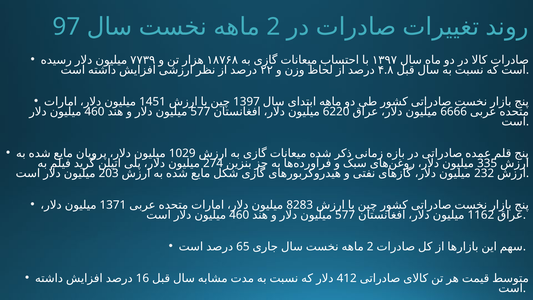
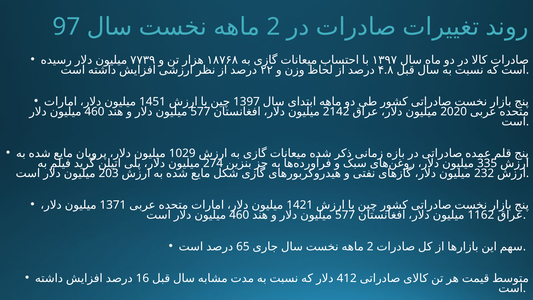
6220: 6220 -> 2142
6666: 6666 -> 2020
8283: 8283 -> 1421
